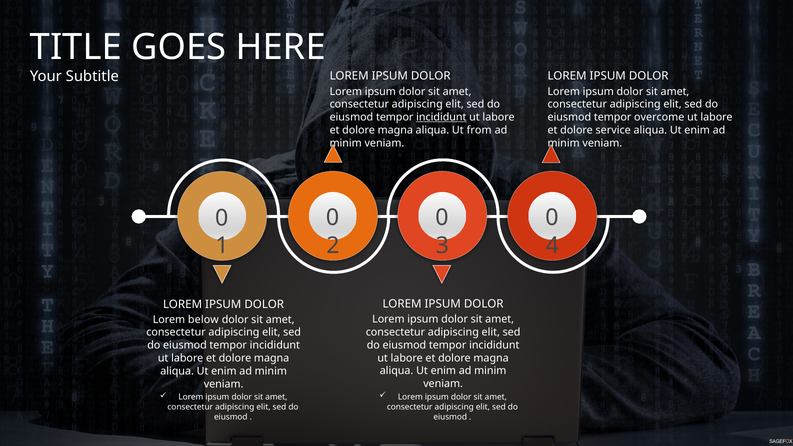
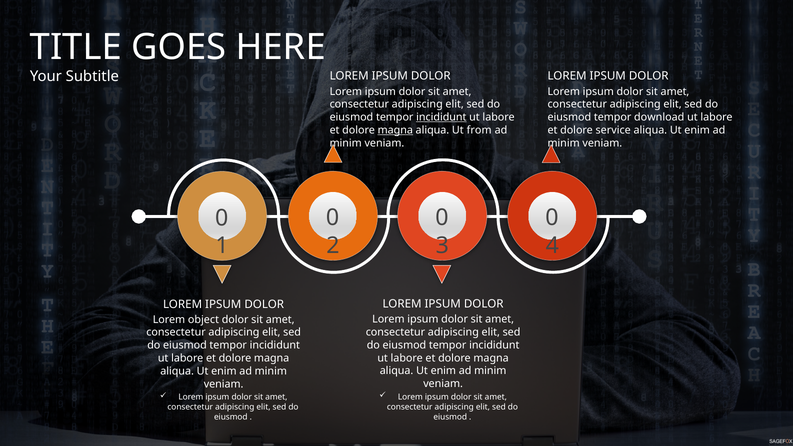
overcome: overcome -> download
magna at (395, 130) underline: none -> present
below: below -> object
